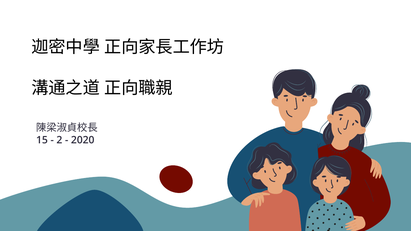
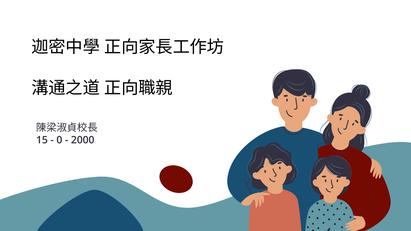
2: 2 -> 0
2020: 2020 -> 2000
